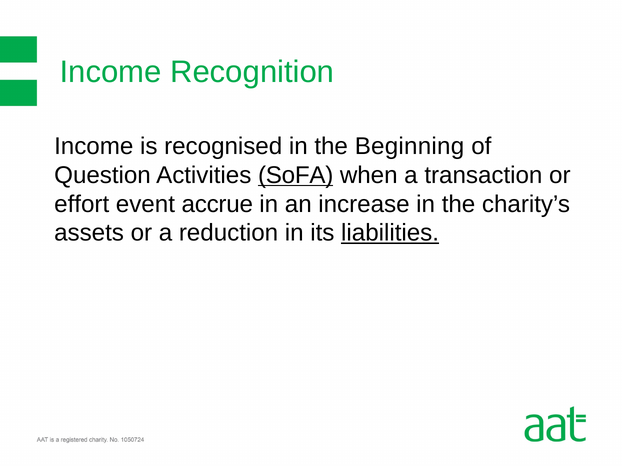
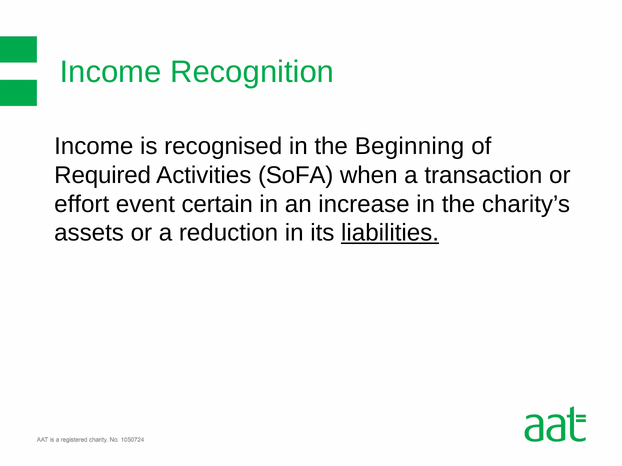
Question: Question -> Required
SoFA underline: present -> none
accrue: accrue -> certain
